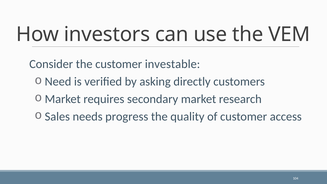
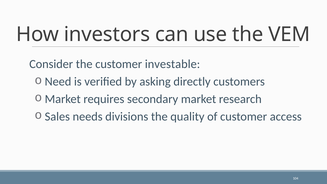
progress: progress -> divisions
